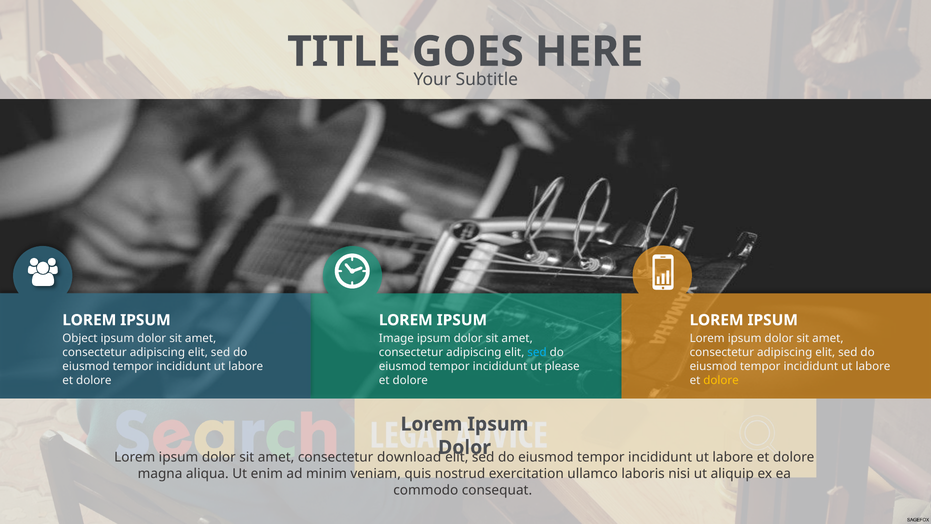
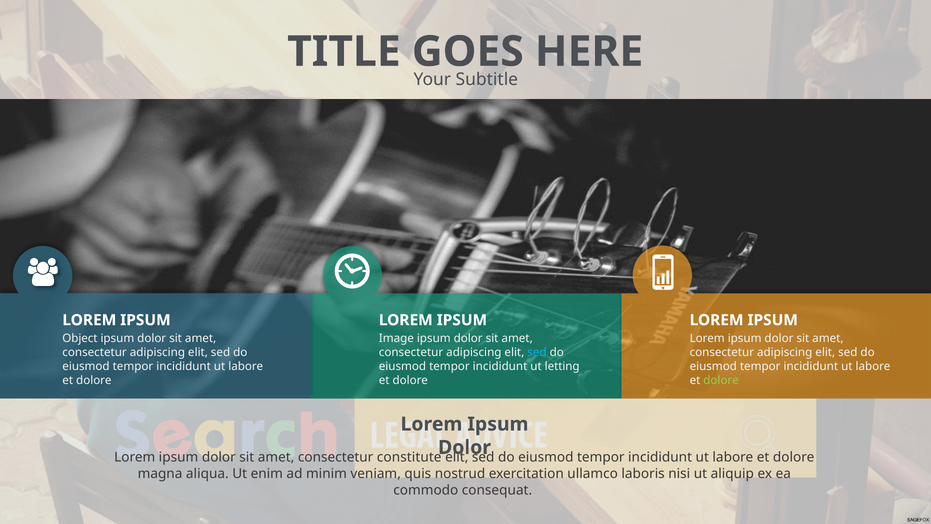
please: please -> letting
dolore at (721, 380) colour: yellow -> light green
download: download -> constitute
